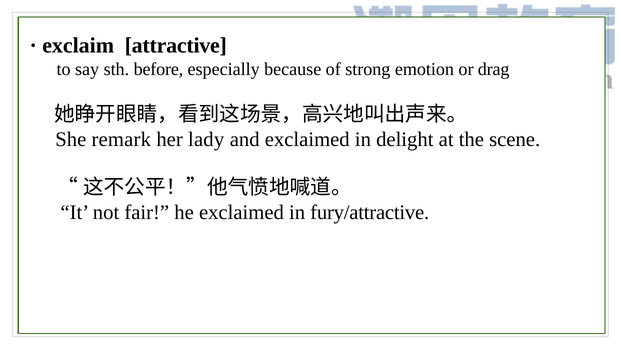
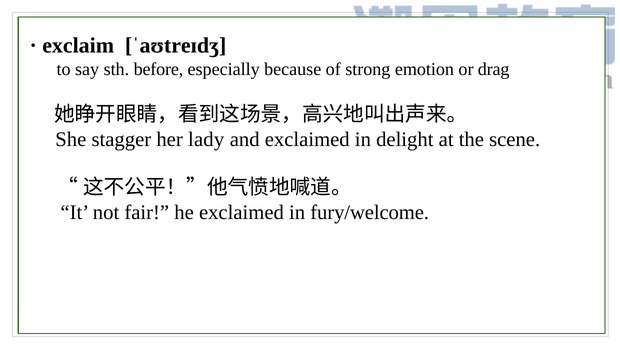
attractive: attractive -> ˈaʊtreɪdʒ
remark: remark -> stagger
fury/attractive: fury/attractive -> fury/welcome
